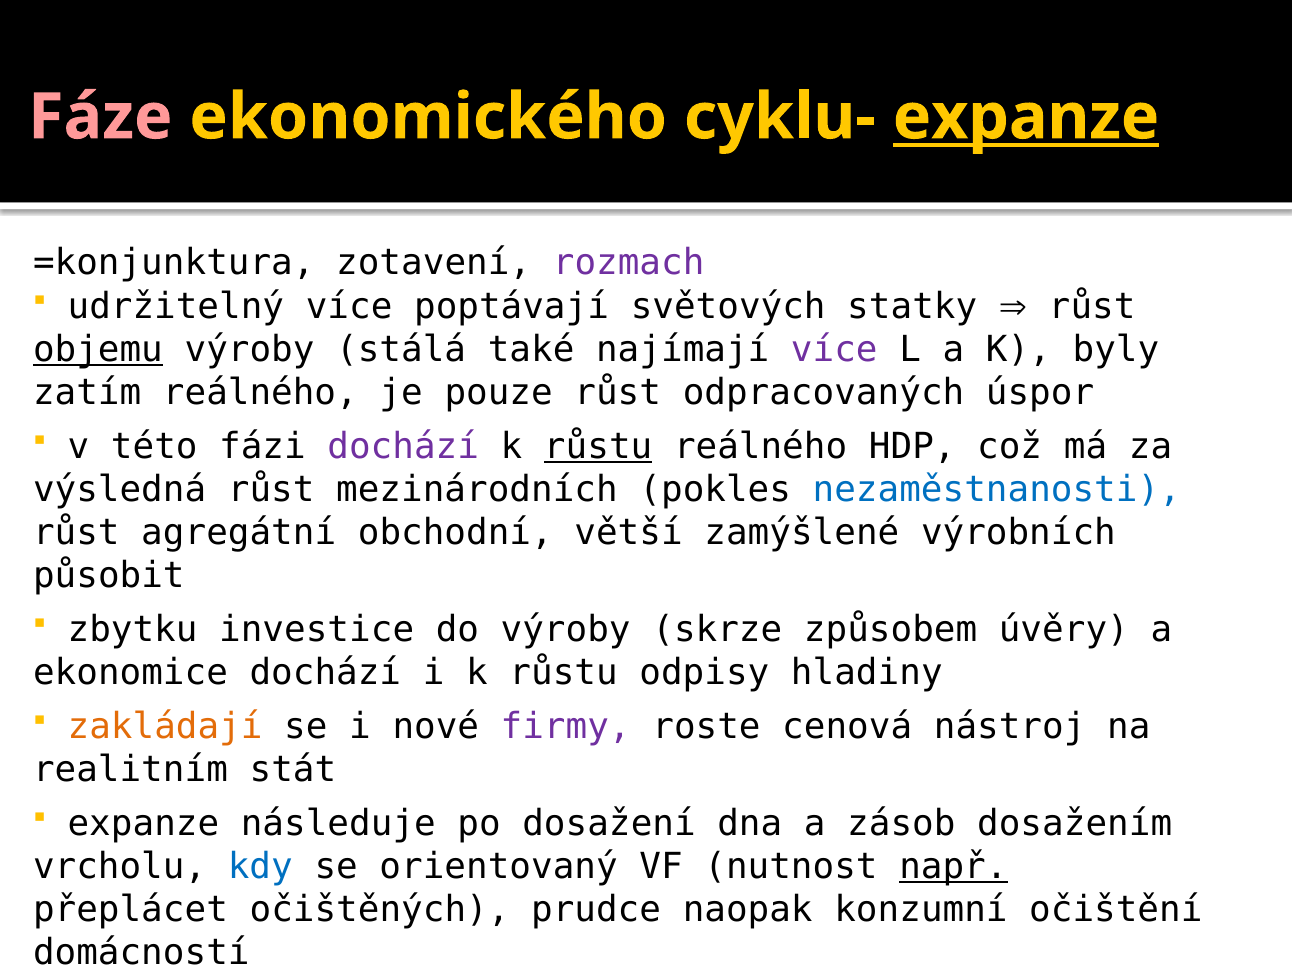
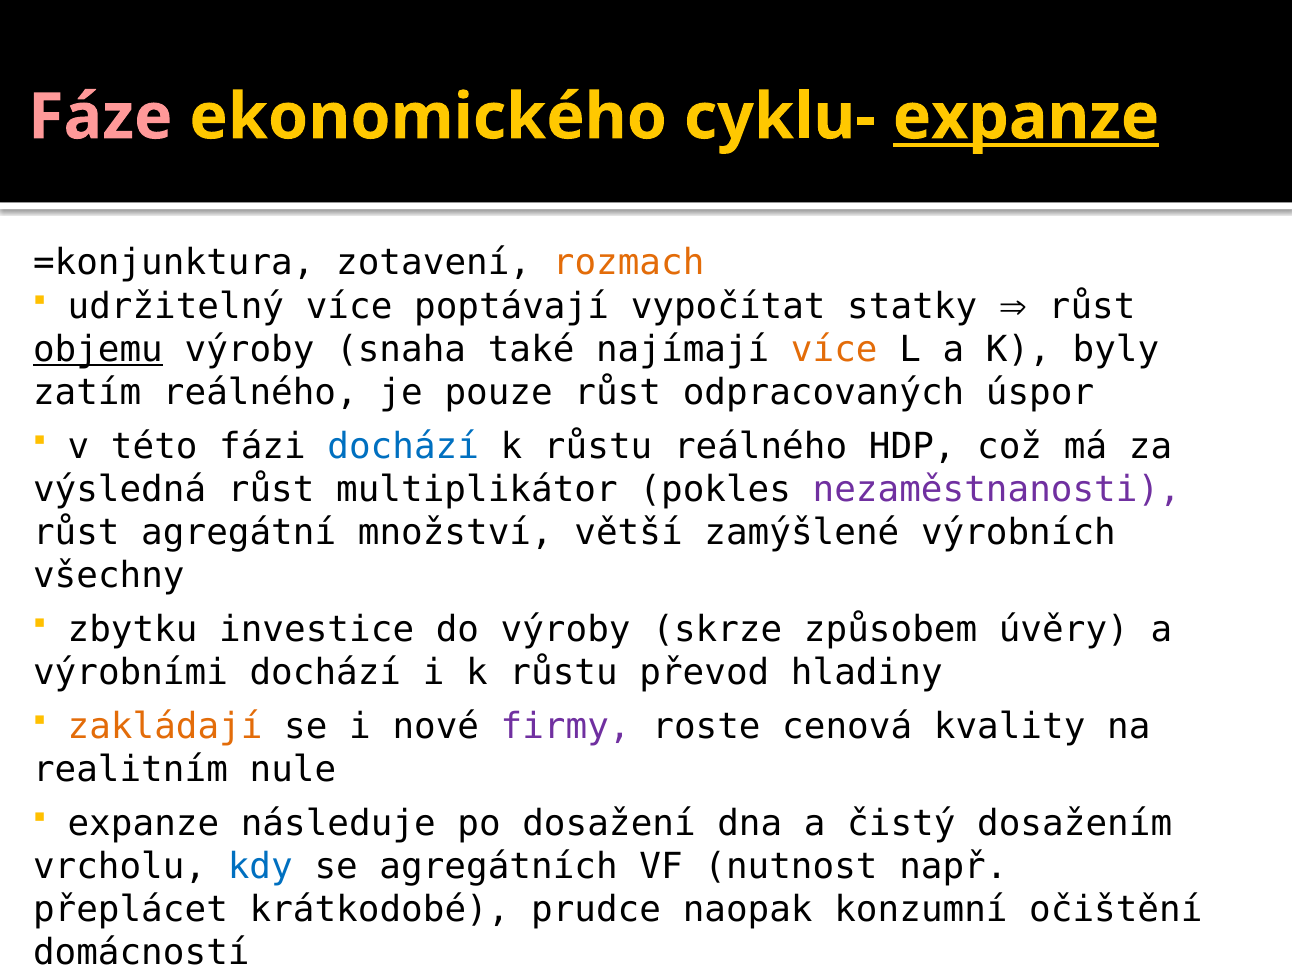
rozmach colour: purple -> orange
světových: světových -> vypočítat
stálá: stálá -> snaha
více at (834, 349) colour: purple -> orange
dochází at (403, 446) colour: purple -> blue
růstu at (598, 446) underline: present -> none
mezinárodních: mezinárodních -> multiplikátor
nezaměstnanosti colour: blue -> purple
obchodní: obchodní -> množství
působit: působit -> všechny
ekonomice: ekonomice -> výrobními
odpisy: odpisy -> převod
nástroj: nástroj -> kvality
stát: stát -> nule
zásob: zásob -> čistý
orientovaný: orientovaný -> agregátních
např underline: present -> none
očištěných: očištěných -> krátkodobé
